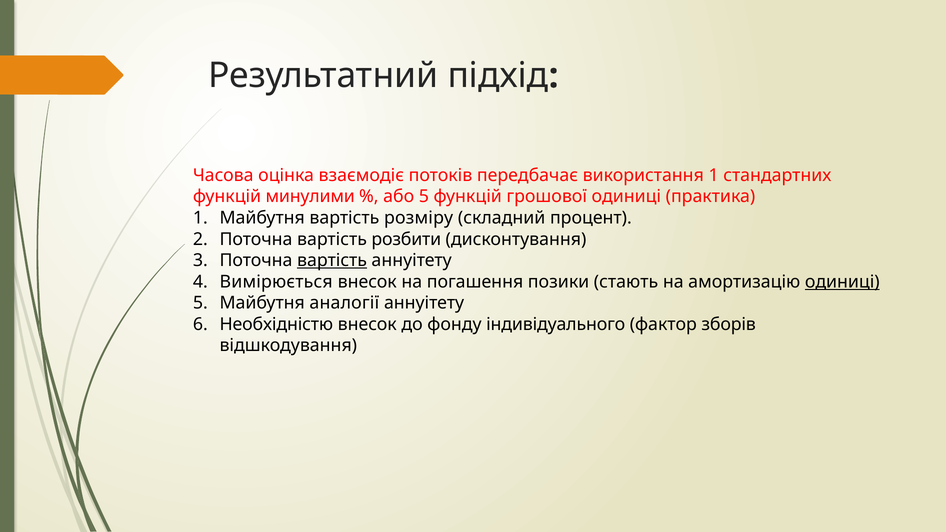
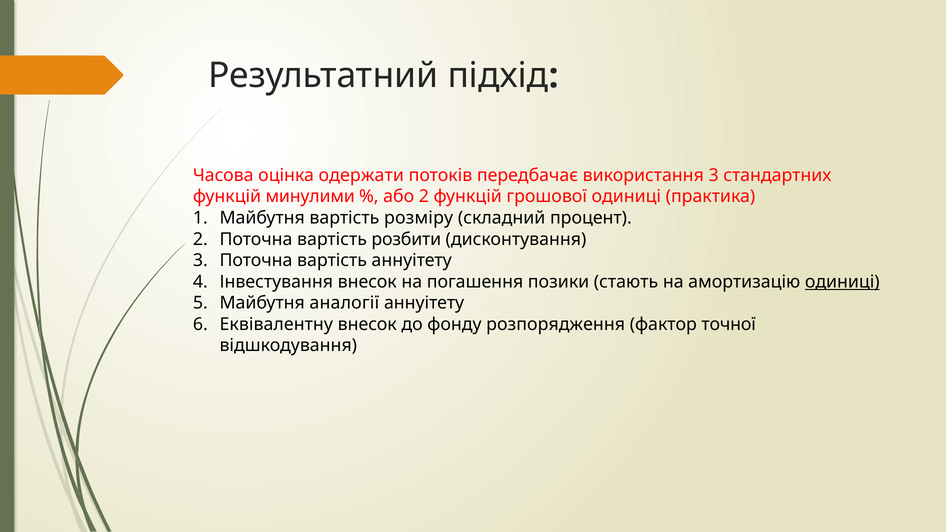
взаємодіє: взаємодіє -> одержати
використання 1: 1 -> 3
або 5: 5 -> 2
вартість at (332, 261) underline: present -> none
Вимірюється: Вимірюється -> Інвестування
Необхідністю: Необхідністю -> Еквівалентну
індивідуального: індивідуального -> розпорядження
зборів: зборів -> точної
